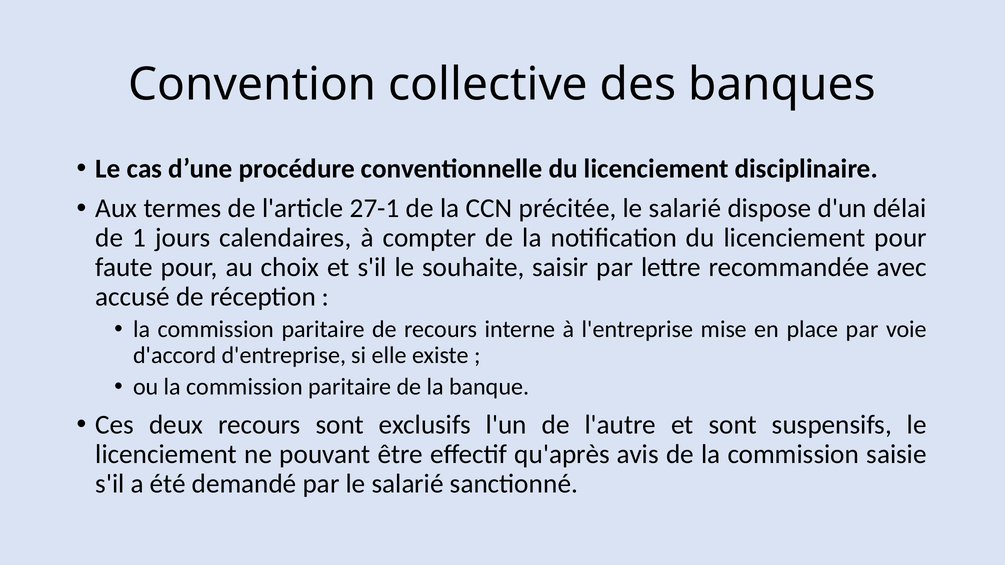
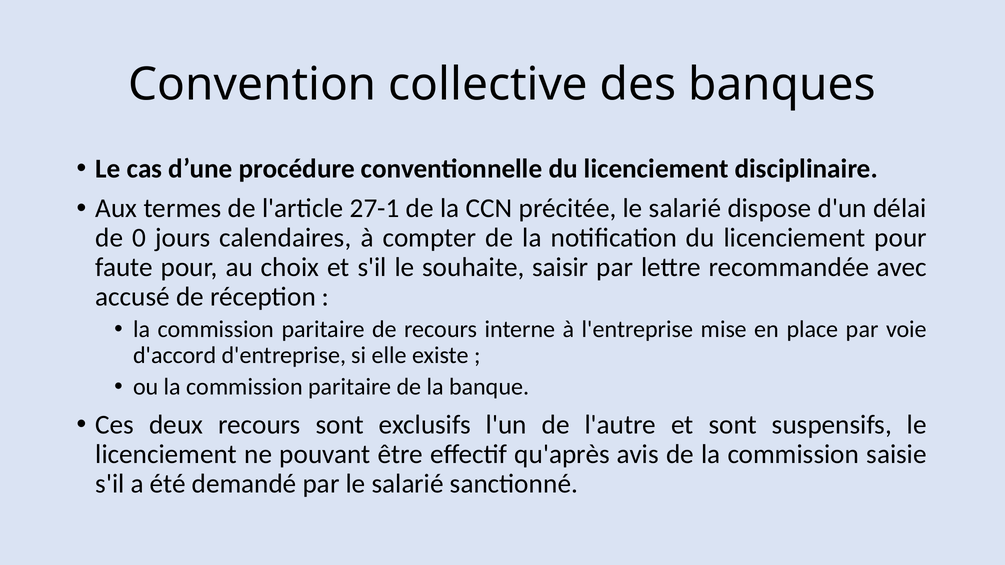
1: 1 -> 0
